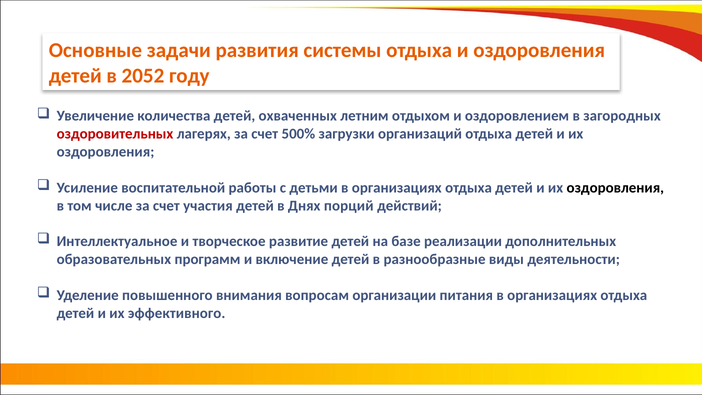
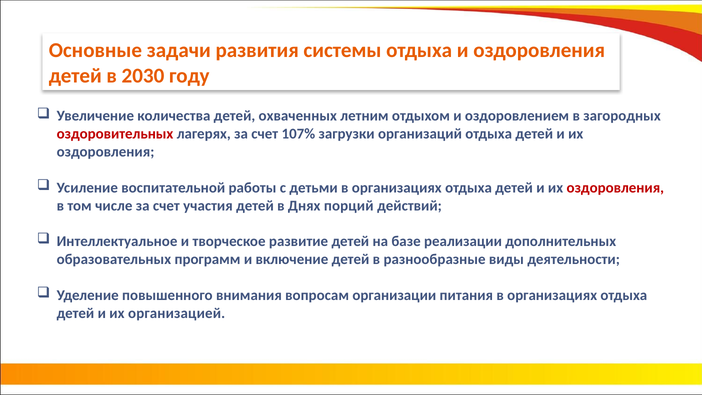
2052: 2052 -> 2030
500%: 500% -> 107%
оздоровления at (615, 188) colour: black -> red
эффективного: эффективного -> организацией
